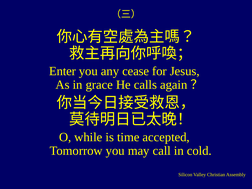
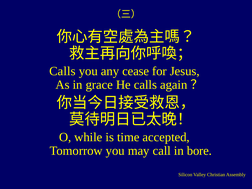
Enter at (63, 71): Enter -> Calls
cold: cold -> bore
